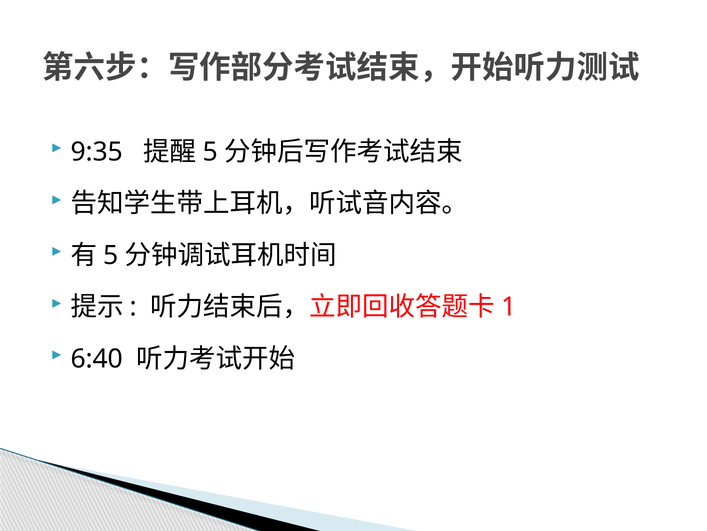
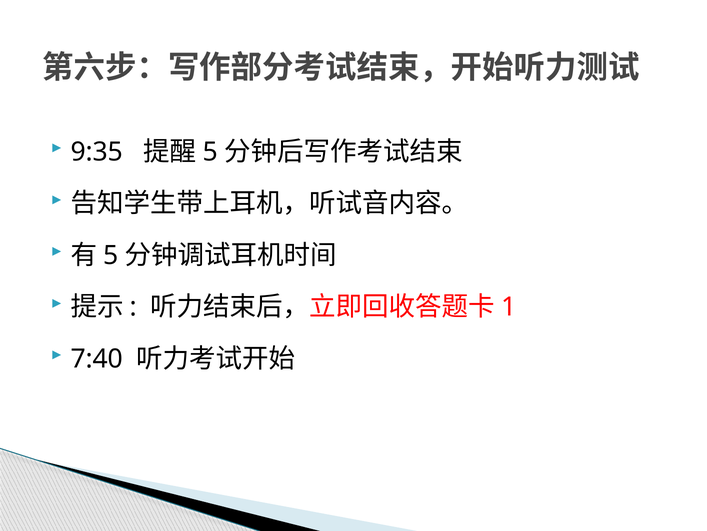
6:40: 6:40 -> 7:40
